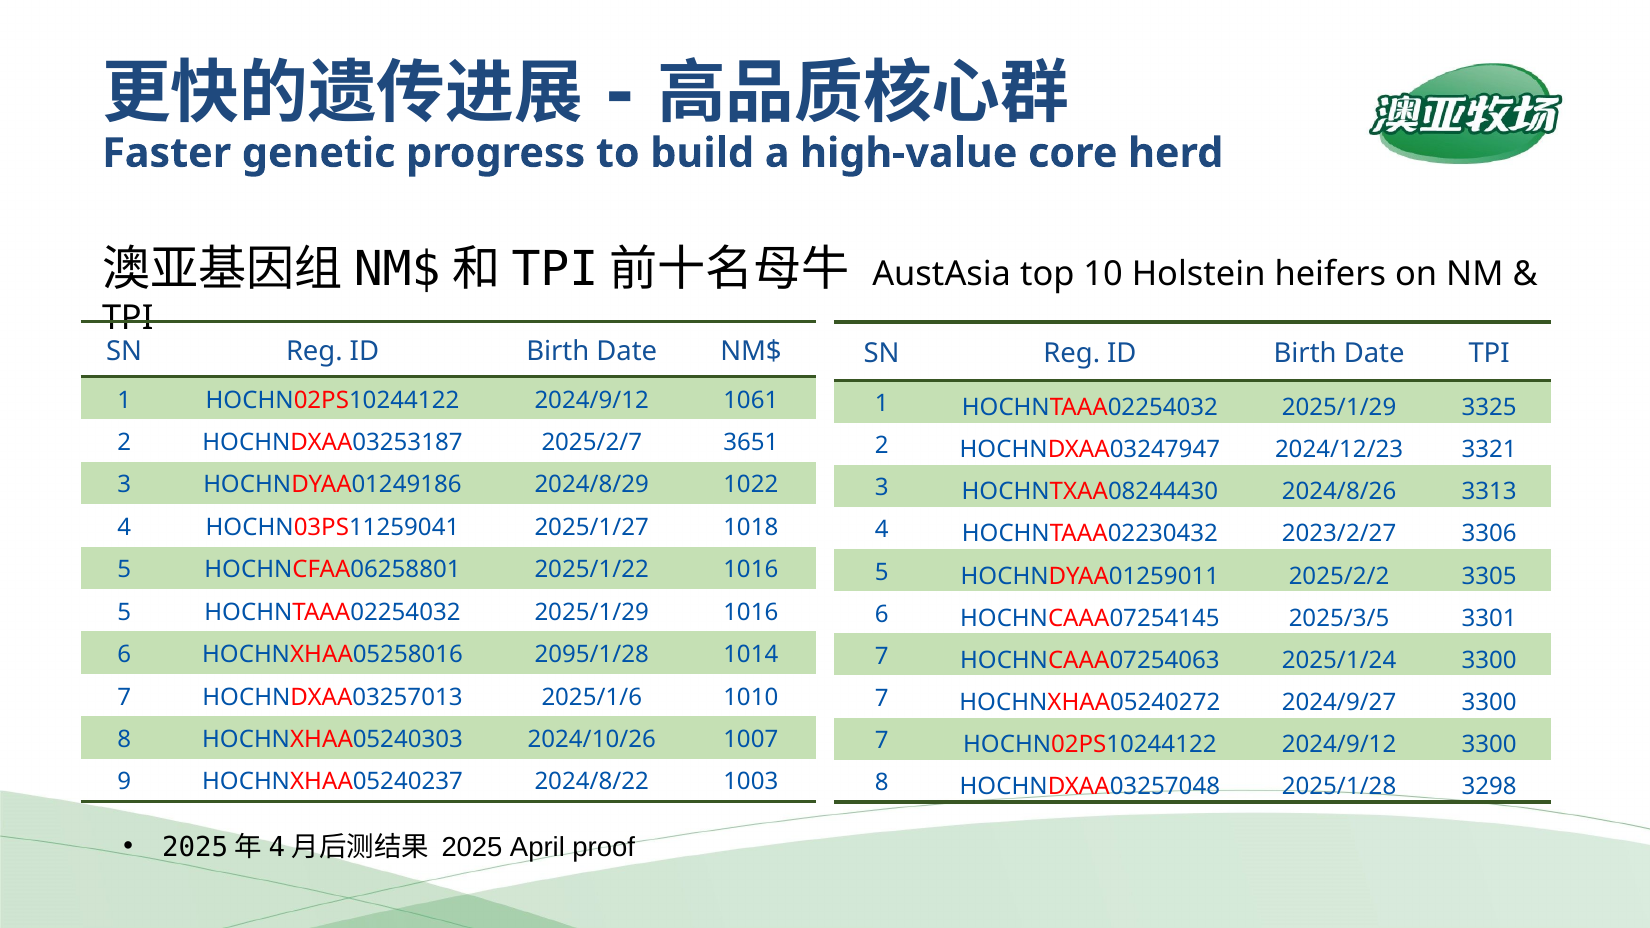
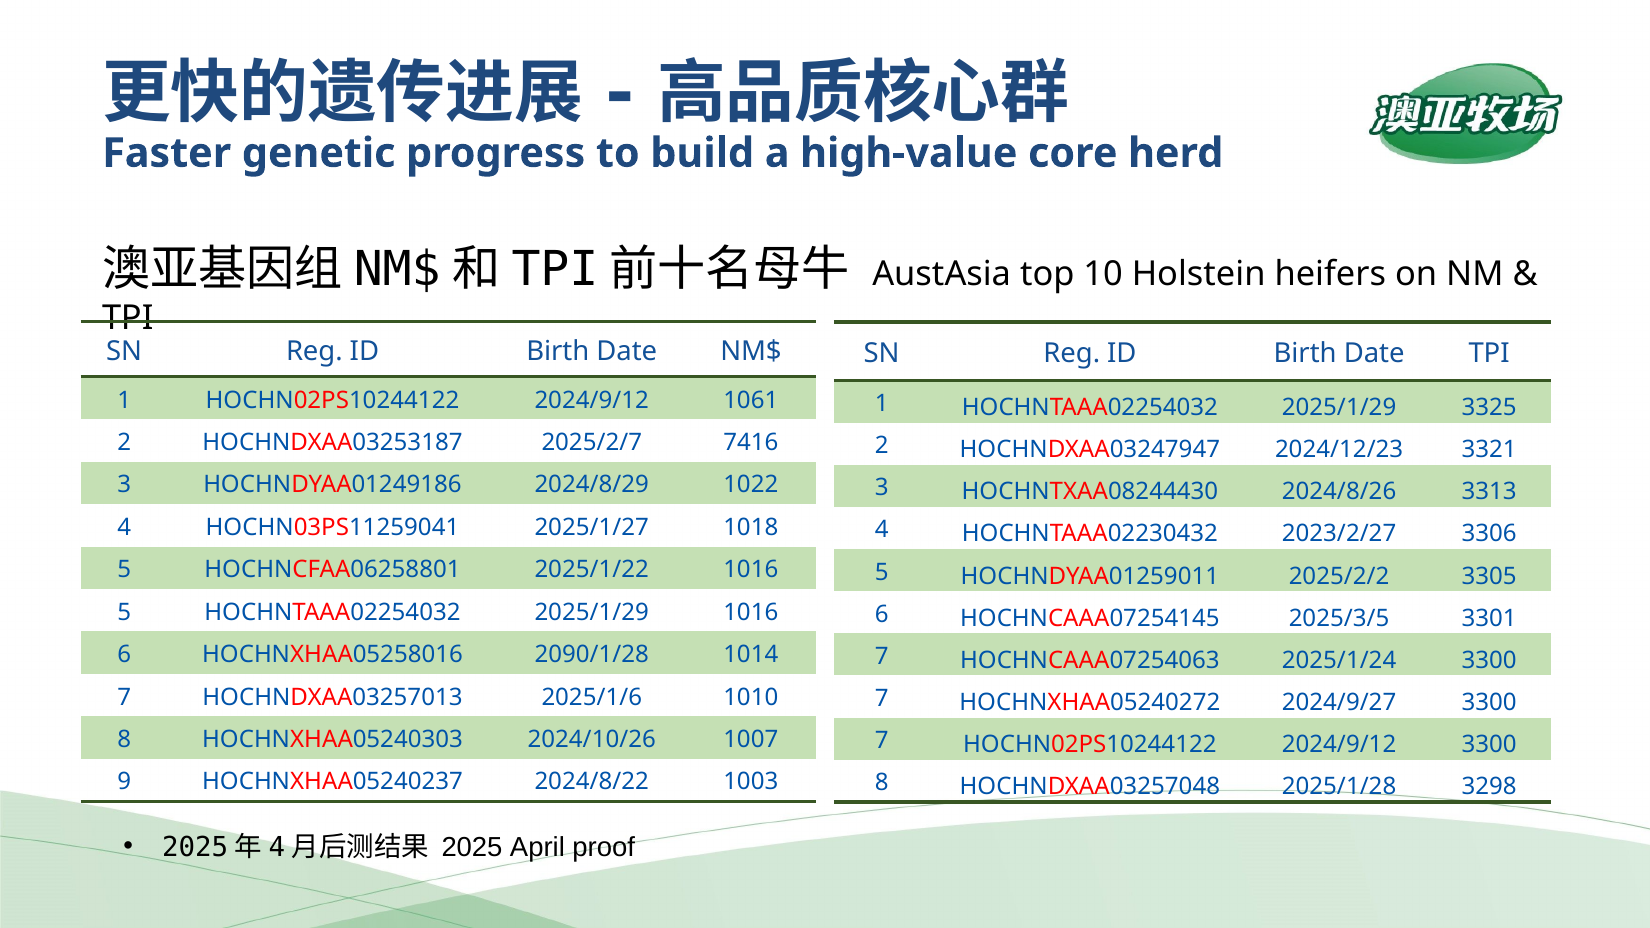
3651: 3651 -> 7416
2095/1/28: 2095/1/28 -> 2090/1/28
